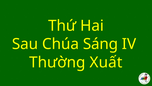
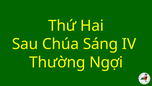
Xuất: Xuất -> Ngợi
